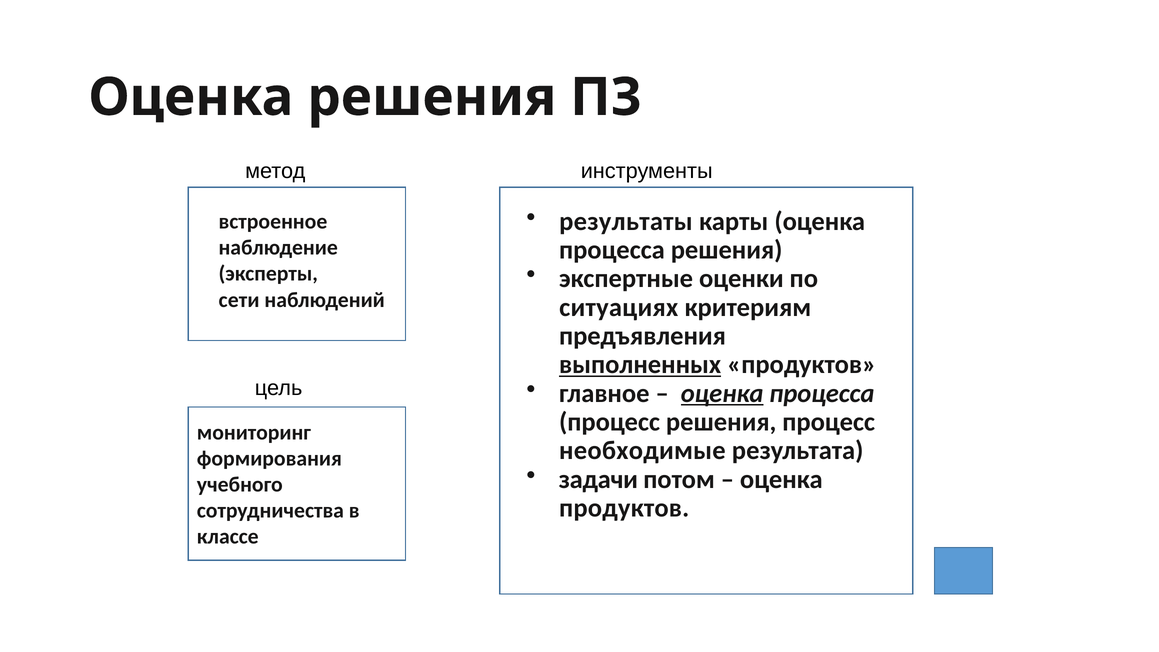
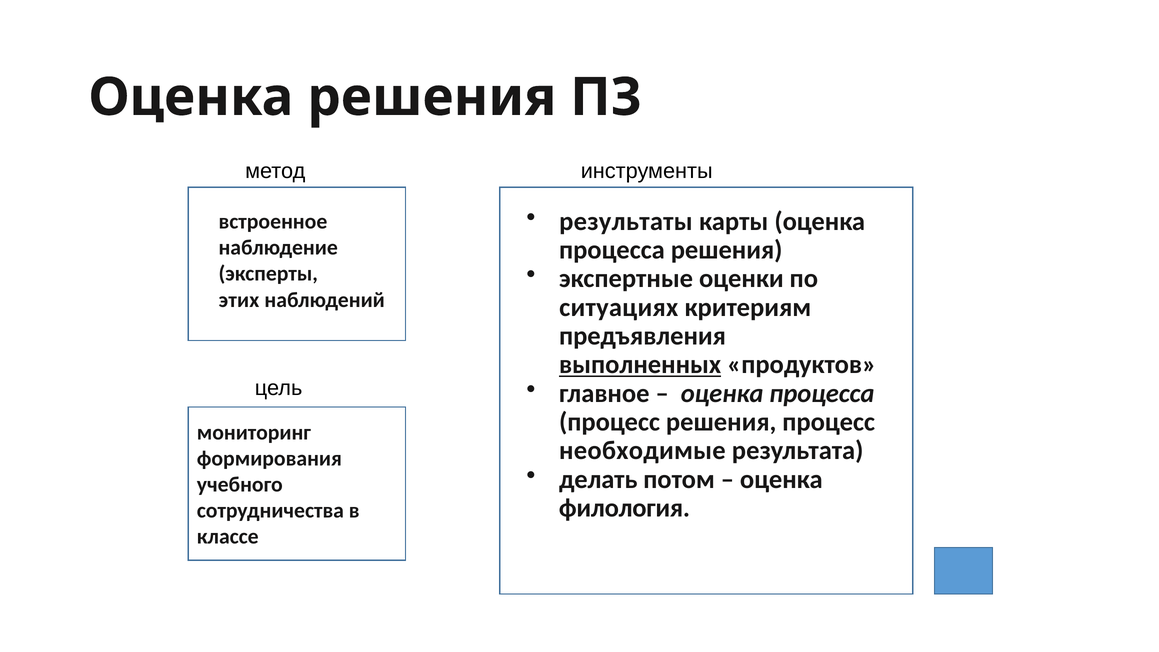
сети: сети -> этих
оценка at (722, 393) underline: present -> none
задачи: задачи -> делать
продуктов at (624, 508): продуктов -> филология
